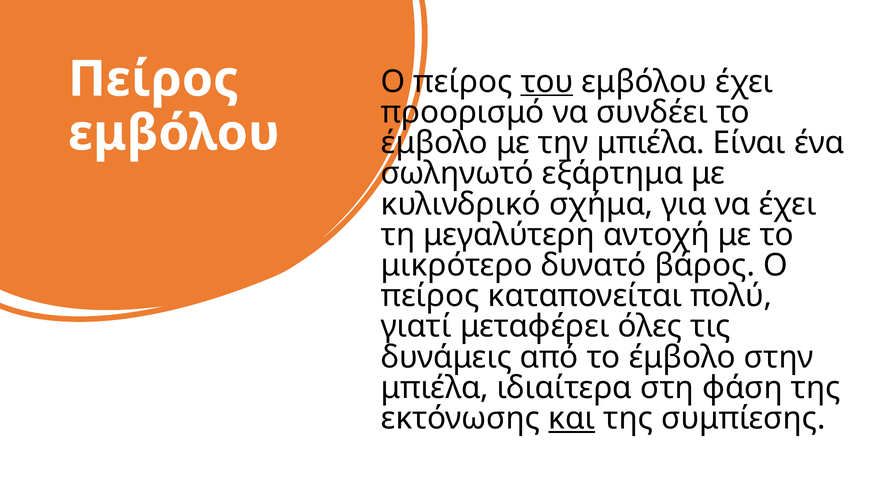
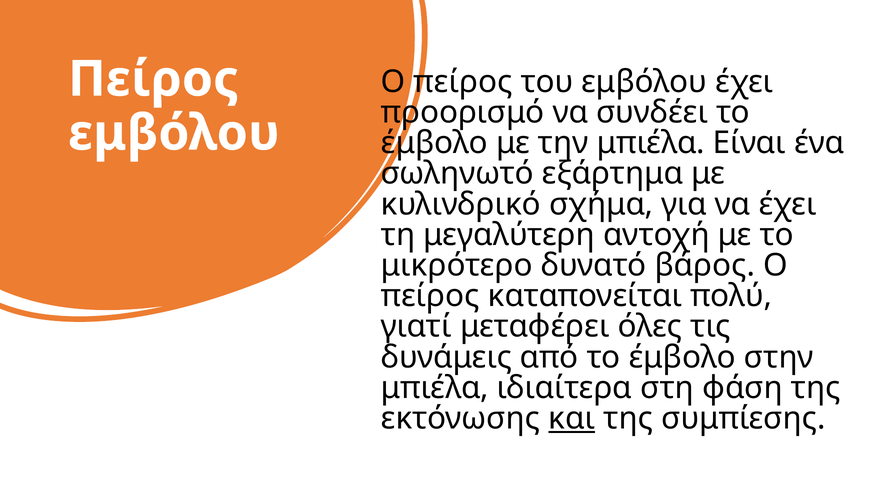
του underline: present -> none
